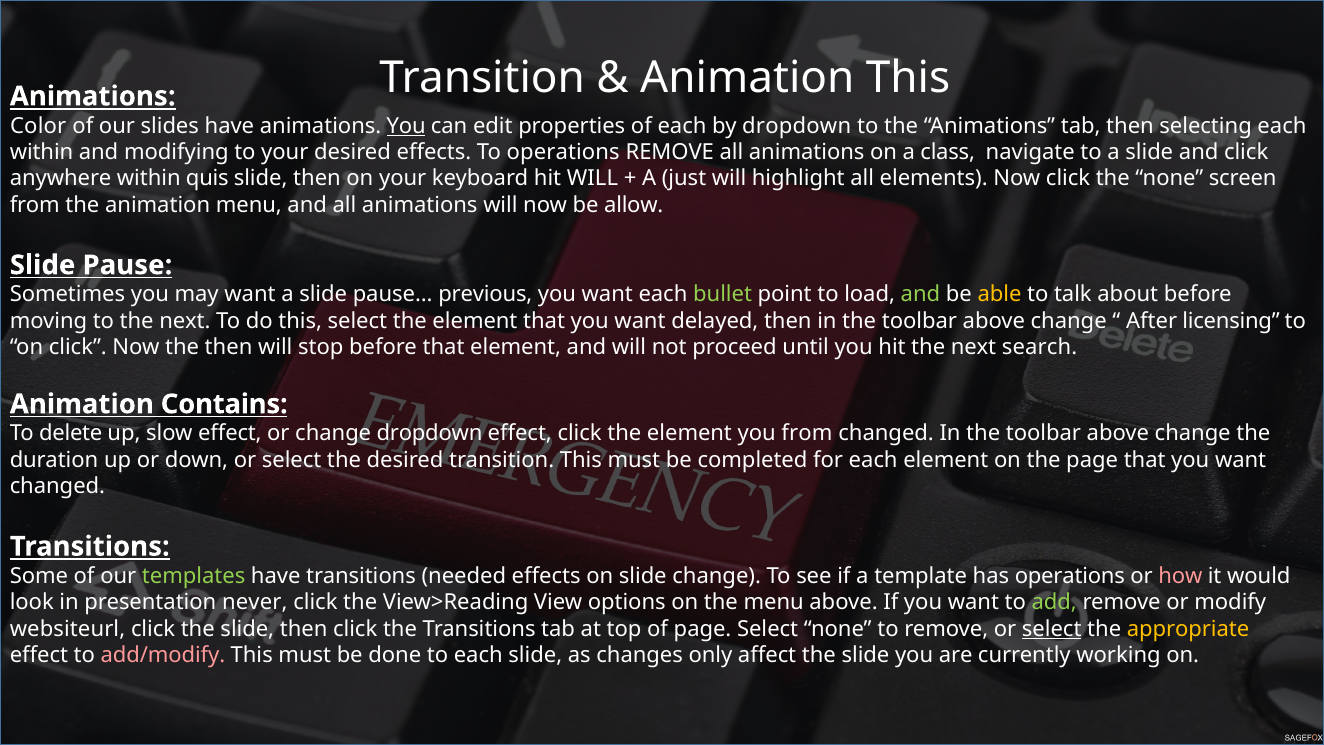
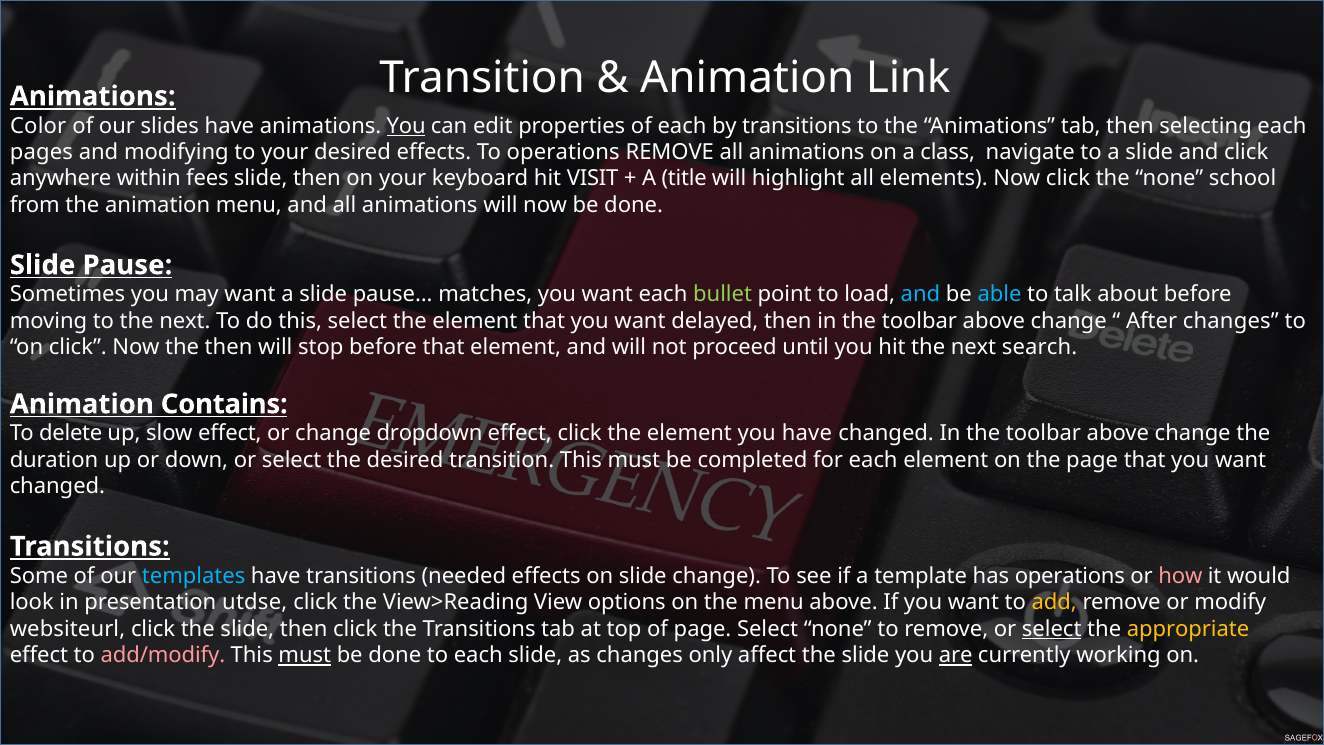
Animation This: This -> Link
by dropdown: dropdown -> transitions
within at (42, 152): within -> pages
quis: quis -> fees
hit WILL: WILL -> VISIT
just: just -> title
screen: screen -> school
now be allow: allow -> done
previous: previous -> matches
and at (920, 294) colour: light green -> light blue
able colour: yellow -> light blue
After licensing: licensing -> changes
you from: from -> have
templates colour: light green -> light blue
never: never -> utdse
add colour: light green -> yellow
must at (305, 655) underline: none -> present
are underline: none -> present
